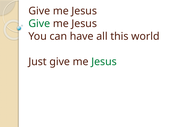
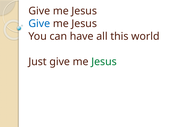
Give at (39, 24) colour: green -> blue
